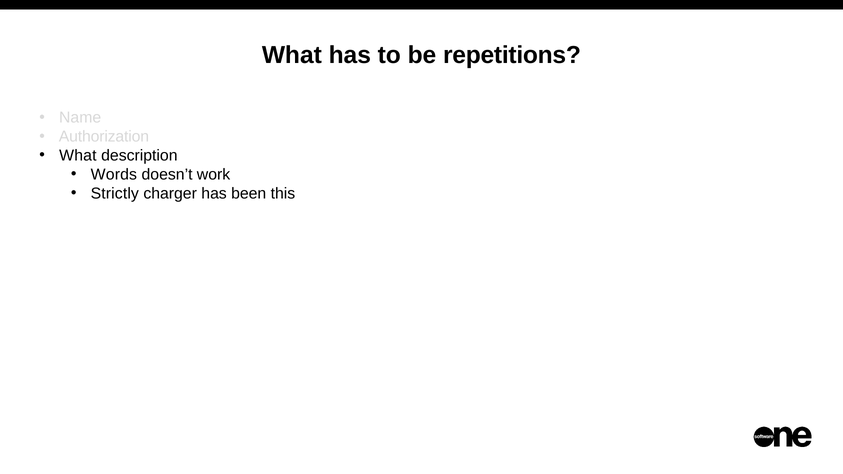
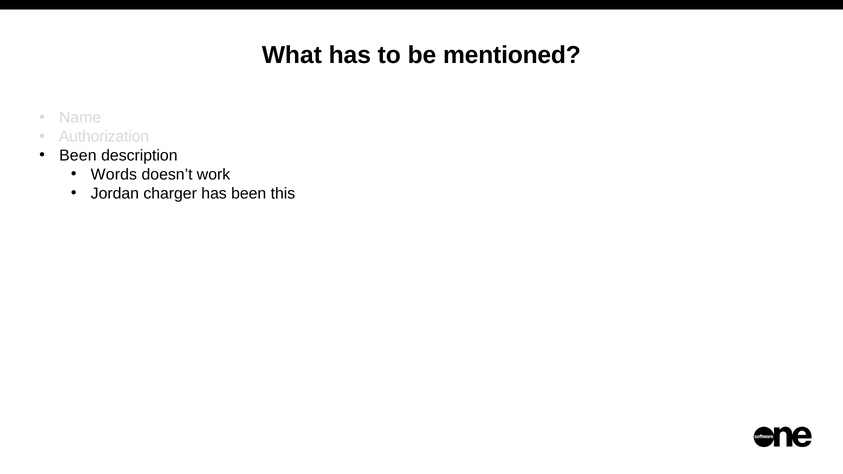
repetitions: repetitions -> mentioned
What at (78, 156): What -> Been
Strictly: Strictly -> Jordan
